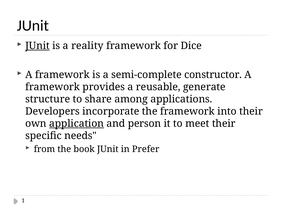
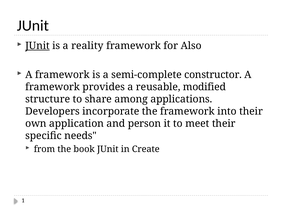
Dice: Dice -> Also
generate: generate -> modified
application underline: present -> none
Prefer: Prefer -> Create
